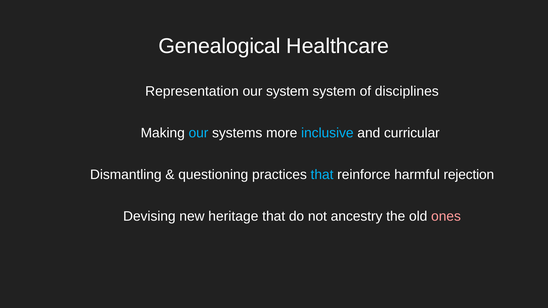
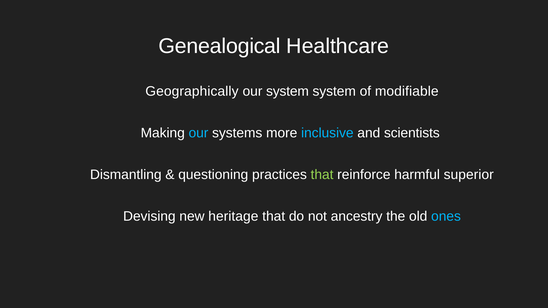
Representation: Representation -> Geographically
disciplines: disciplines -> modifiable
curricular: curricular -> scientists
that at (322, 175) colour: light blue -> light green
rejection: rejection -> superior
ones colour: pink -> light blue
